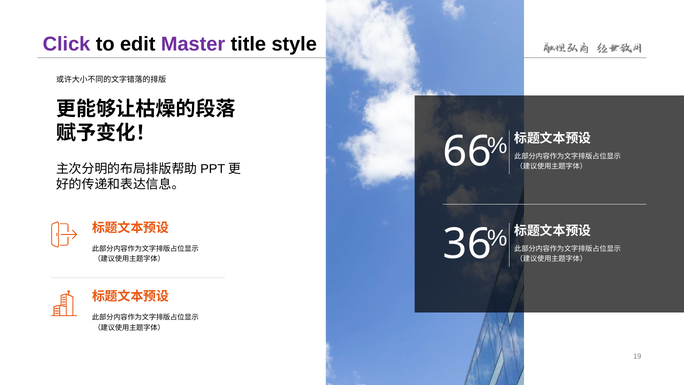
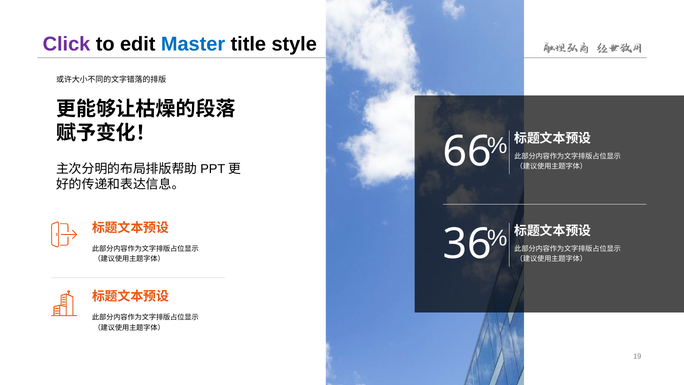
Master colour: purple -> blue
